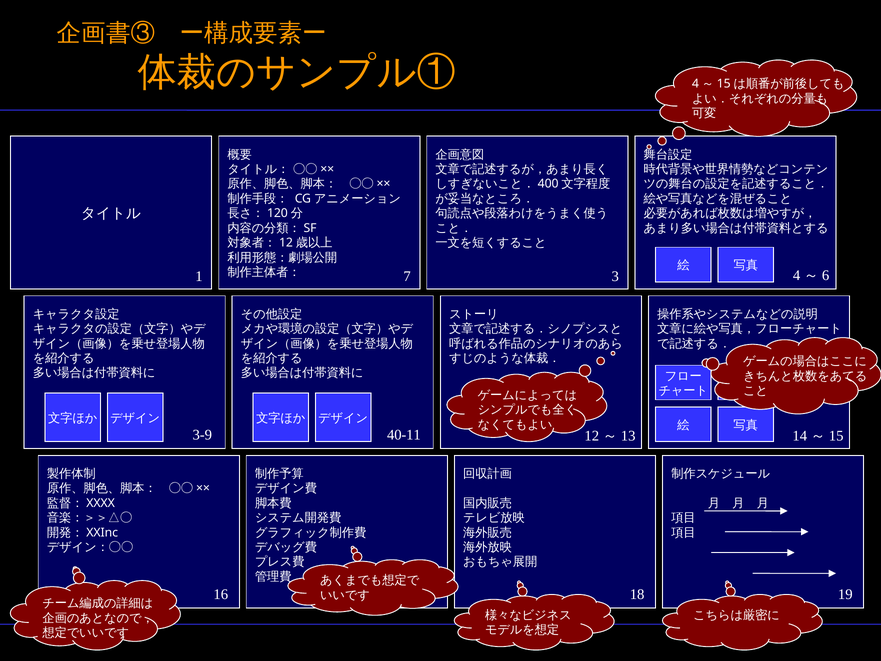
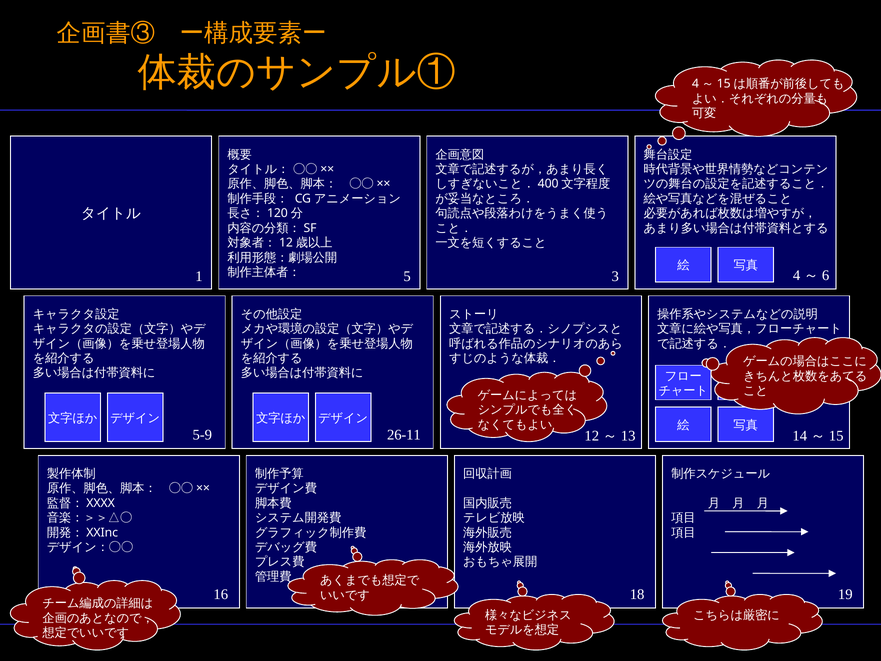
7: 7 -> 5
3-9: 3-9 -> 5-9
40-11: 40-11 -> 26-11
